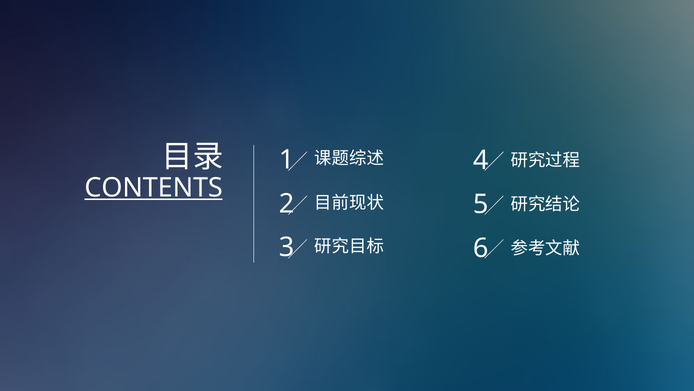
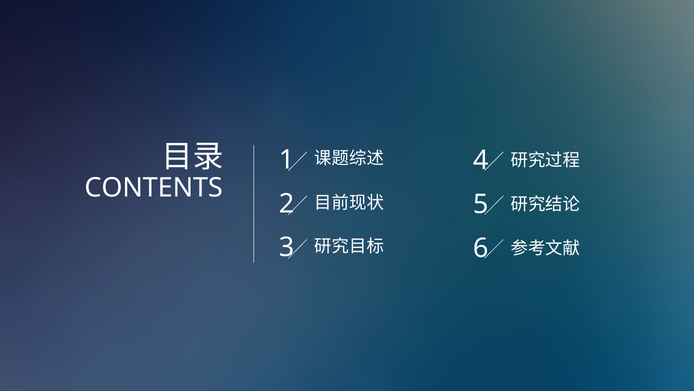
CONTENTS underline: present -> none
